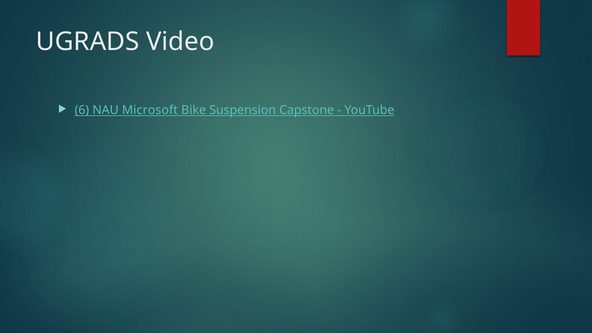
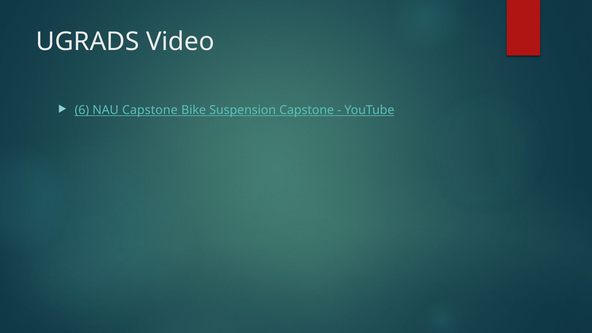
NAU Microsoft: Microsoft -> Capstone
